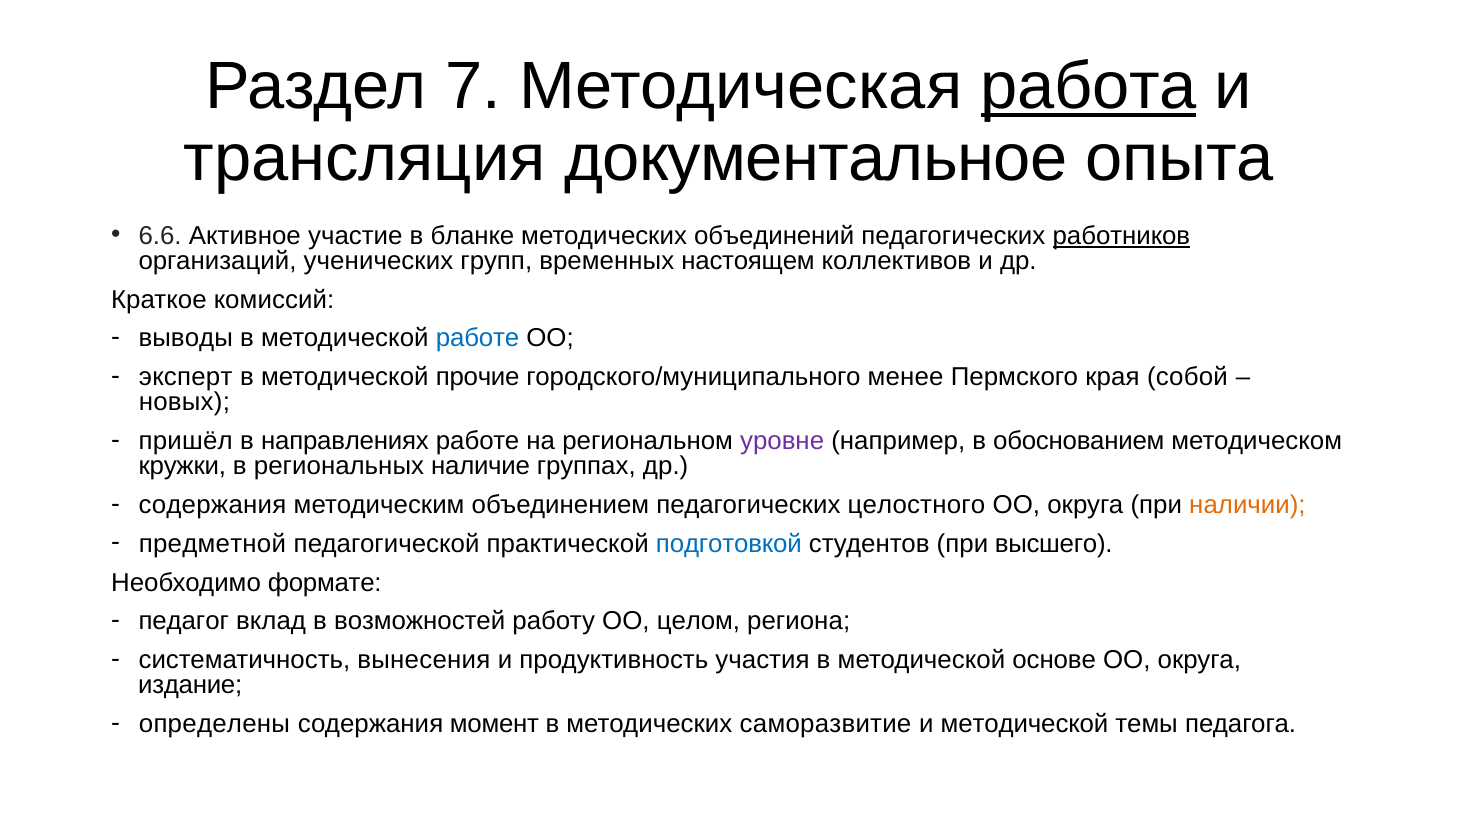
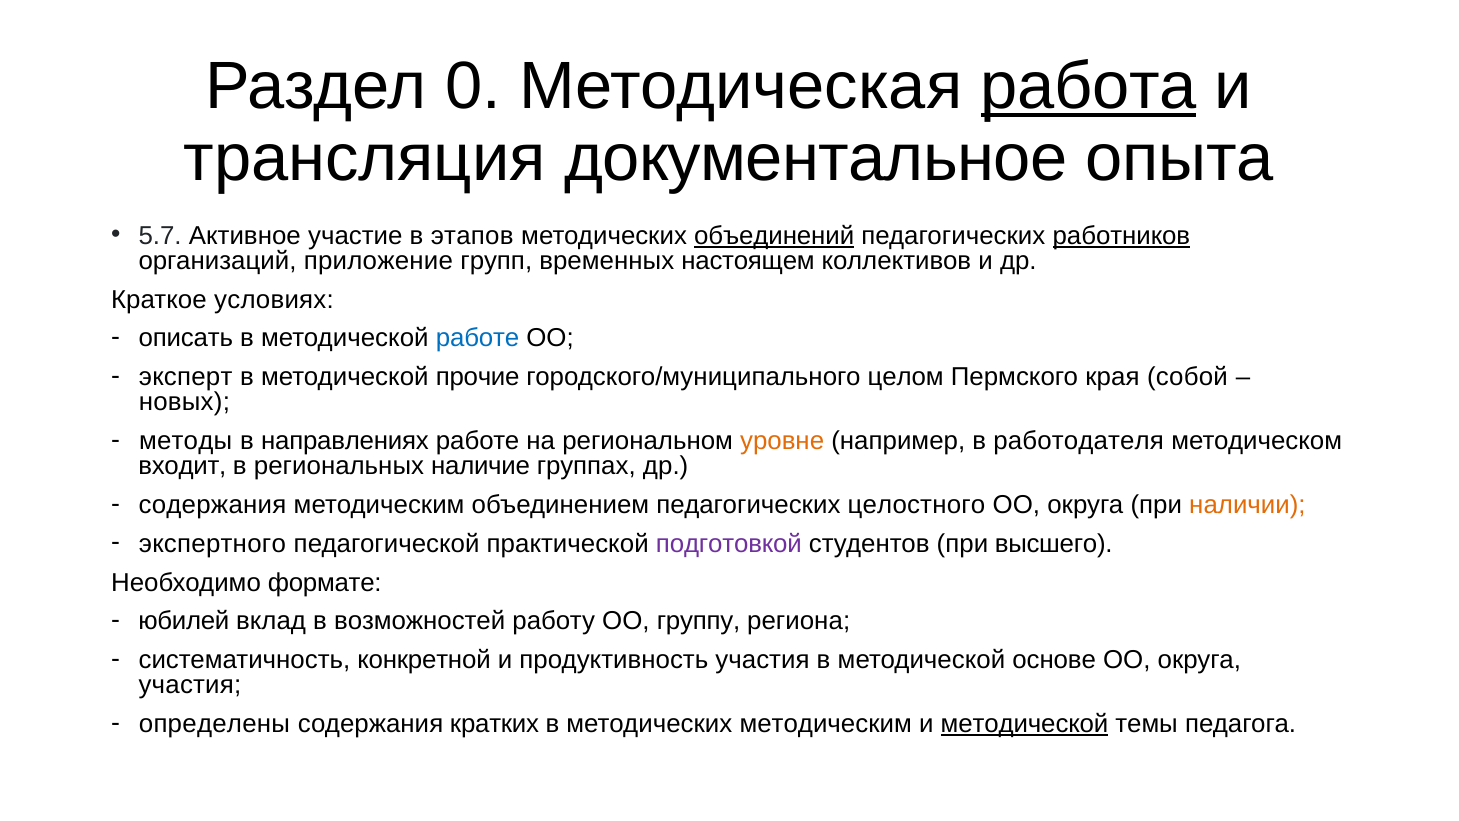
7: 7 -> 0
6.6: 6.6 -> 5.7
бланке: бланке -> этапов
объединений underline: none -> present
ученических: ученических -> приложение
комиссий: комиссий -> условиях
выводы: выводы -> описать
менее: менее -> целом
пришёл: пришёл -> методы
уровне colour: purple -> orange
обоснованием: обоснованием -> работодателя
кружки: кружки -> входит
предметной: предметной -> экспертного
подготовкой colour: blue -> purple
педагог: педагог -> юбилей
целом: целом -> группу
вынесения: вынесения -> конкретной
издание at (190, 685): издание -> участия
момент: момент -> кратких
методических саморазвитие: саморазвитие -> методическим
методической at (1024, 724) underline: none -> present
